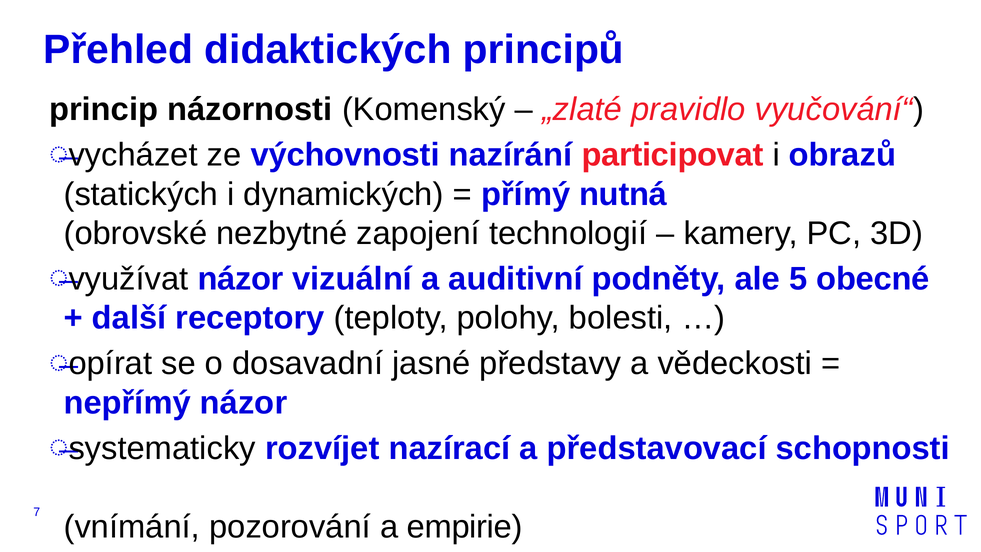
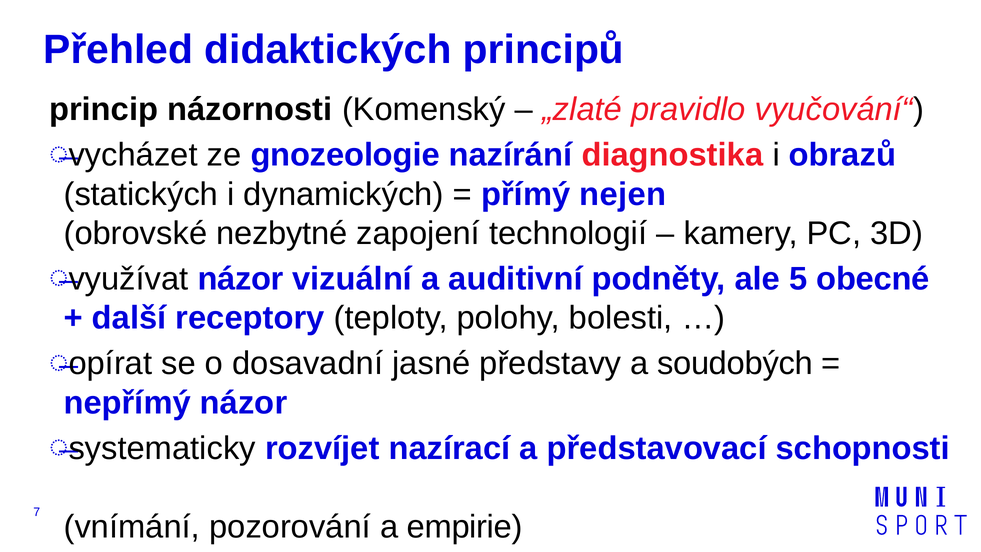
výchovnosti: výchovnosti -> gnozeologie
participovat: participovat -> diagnostika
nutná: nutná -> nejen
vědeckosti: vědeckosti -> soudobých
